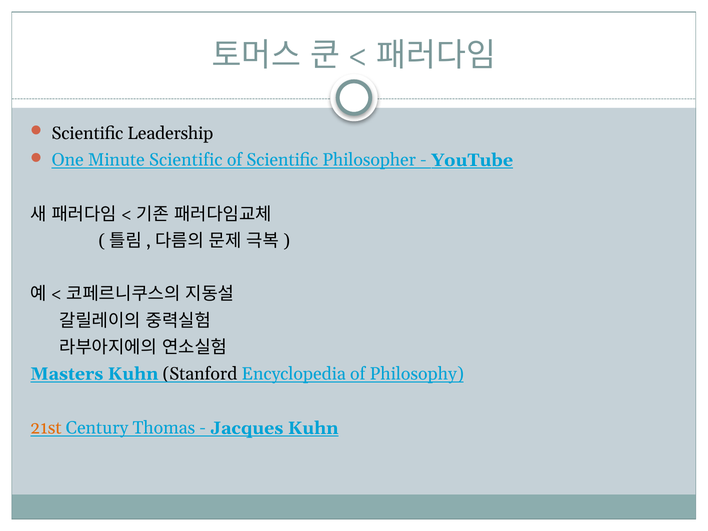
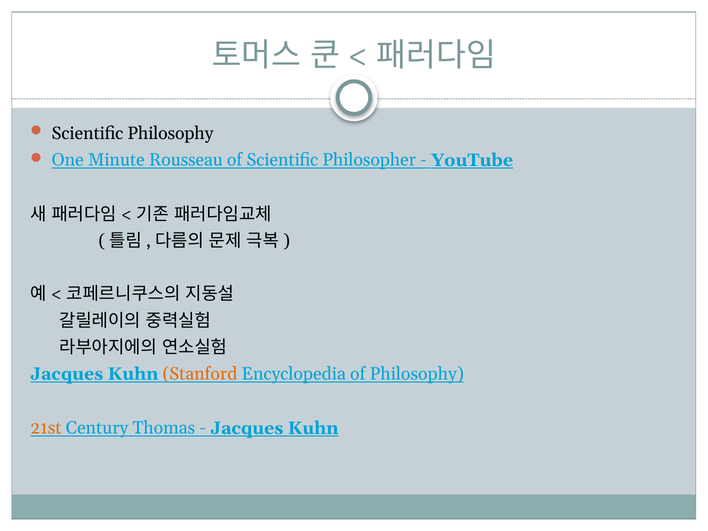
Scientific Leadership: Leadership -> Philosophy
Minute Scientific: Scientific -> Rousseau
Masters at (67, 374): Masters -> Jacques
Stanford colour: black -> orange
